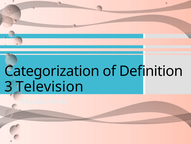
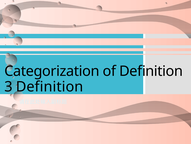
3 Television: Television -> Definition
